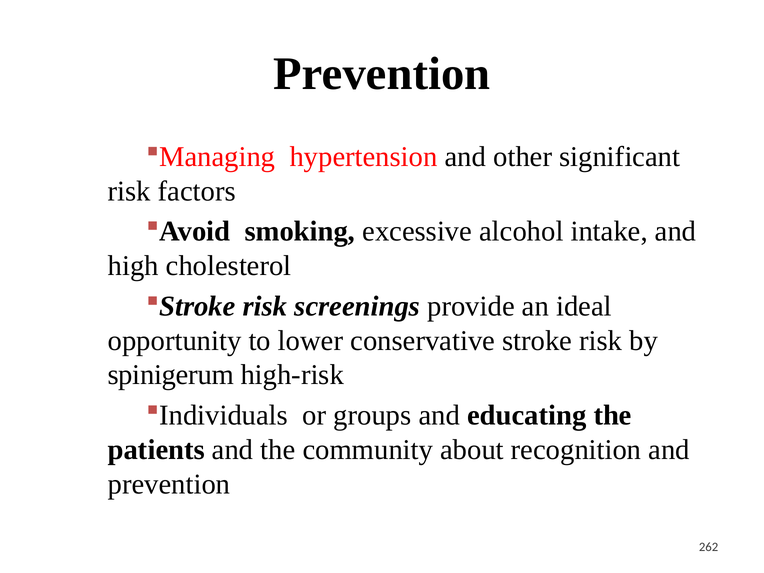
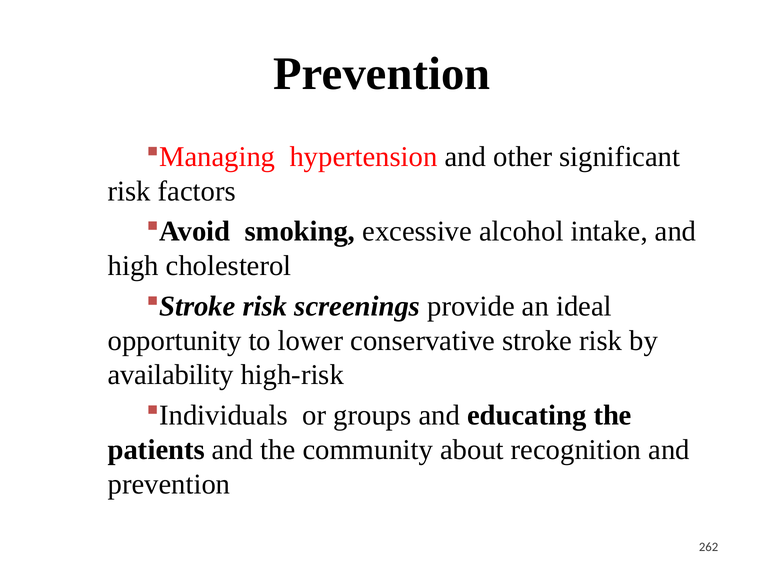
spinigerum: spinigerum -> availability
